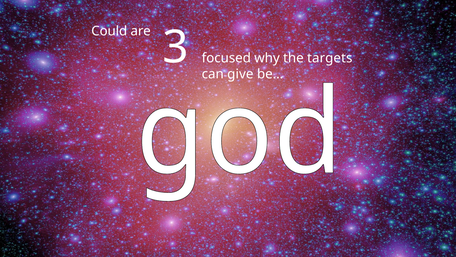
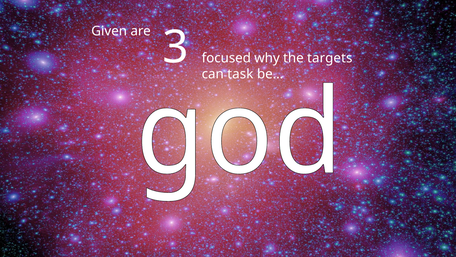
Could: Could -> Given
give: give -> task
